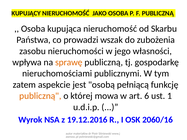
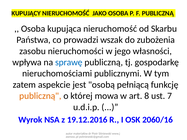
sprawę colour: orange -> blue
6: 6 -> 8
1: 1 -> 7
